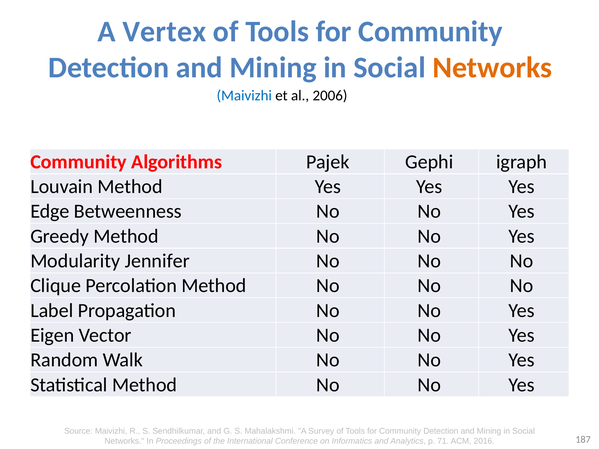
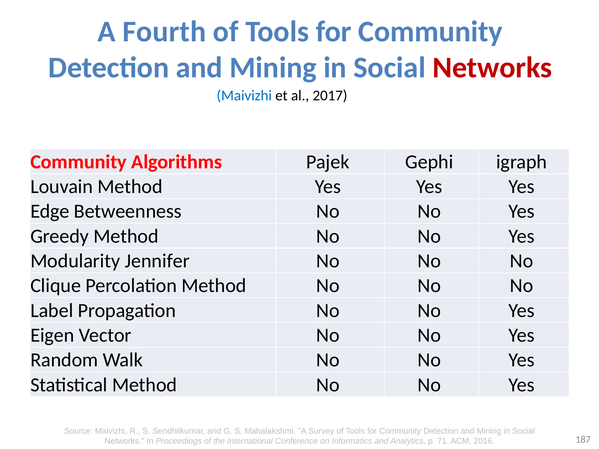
Vertex: Vertex -> Fourth
Networks at (492, 68) colour: orange -> red
2006: 2006 -> 2017
